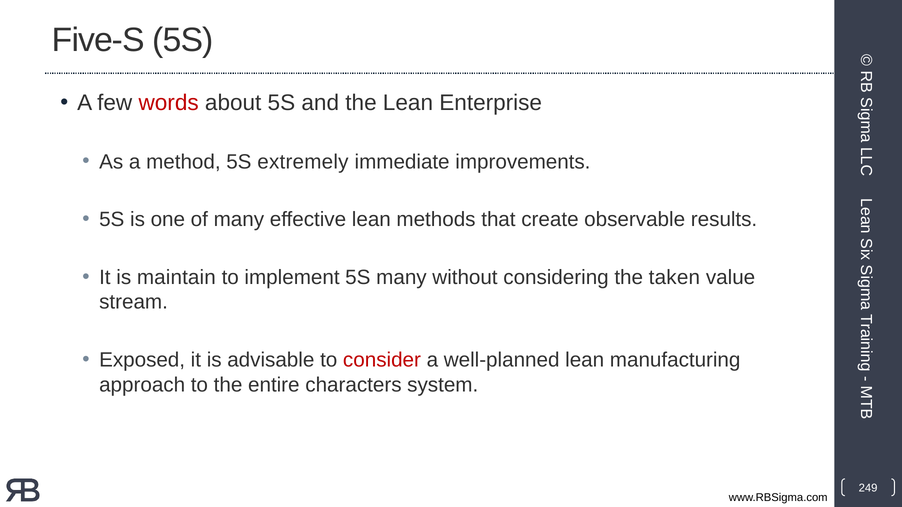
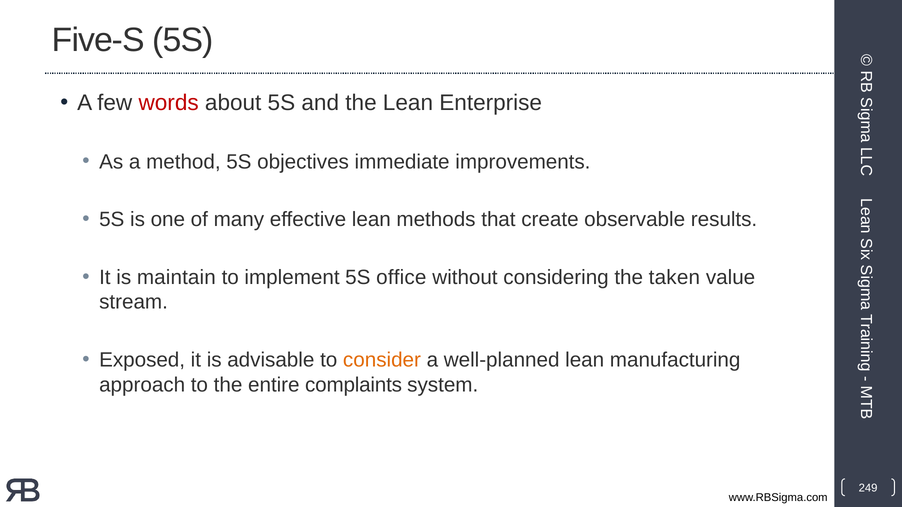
extremely: extremely -> objectives
5S many: many -> office
consider colour: red -> orange
characters: characters -> complaints
